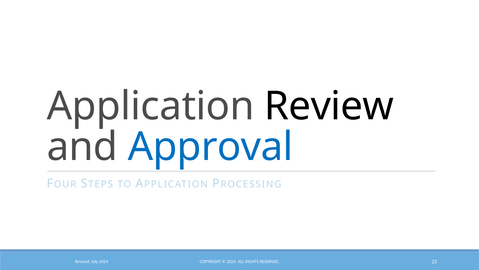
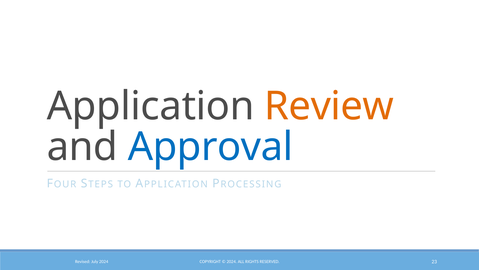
Review colour: black -> orange
